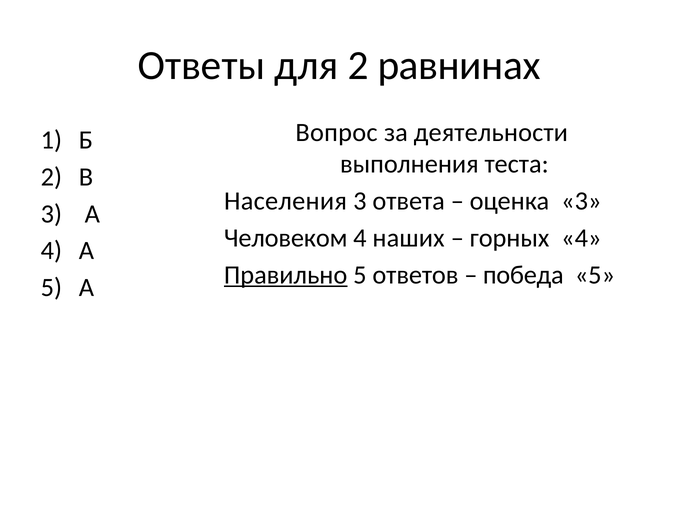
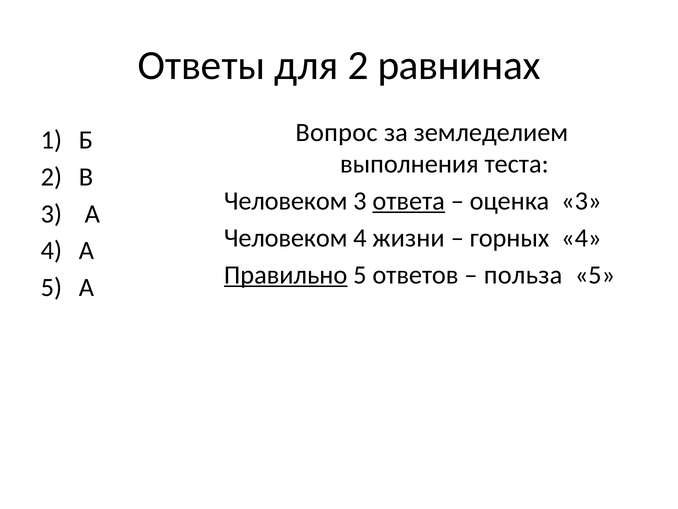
деятельности: деятельности -> земледелием
Населения at (285, 201): Населения -> Человеком
ответа underline: none -> present
наших: наших -> жизни
победа: победа -> польза
